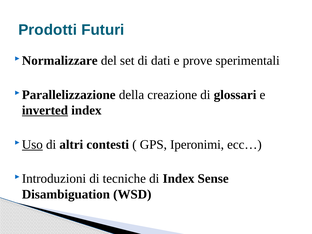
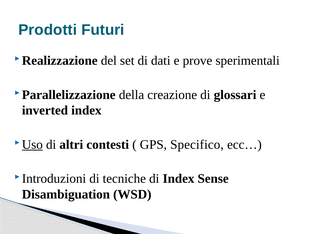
Normalizzare: Normalizzare -> Realizzazione
inverted underline: present -> none
Iperonimi: Iperonimi -> Specifico
